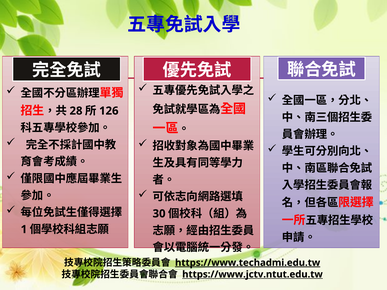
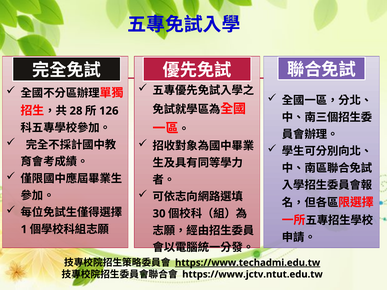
https://www.jctv.ntut.edu.tw underline: present -> none
